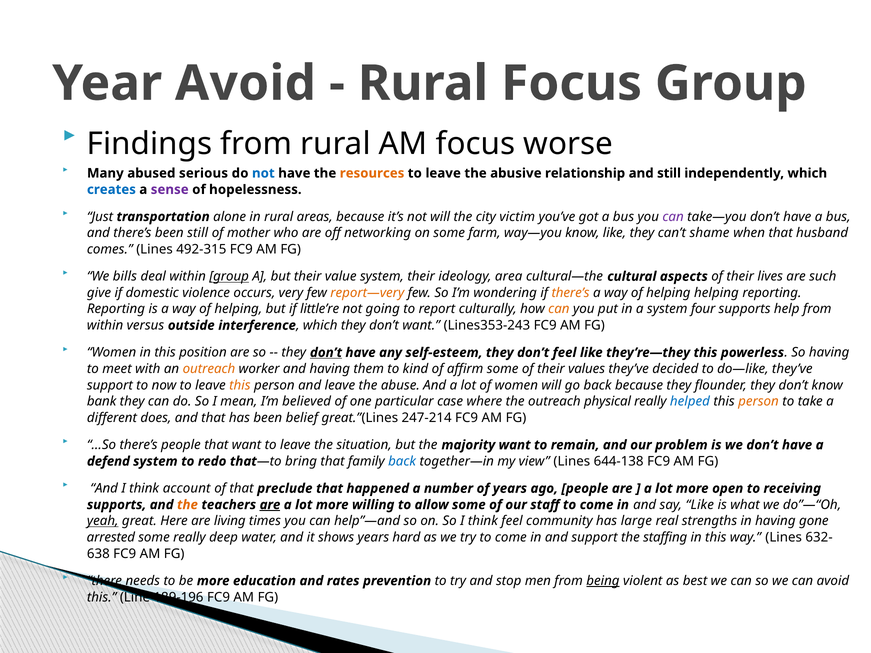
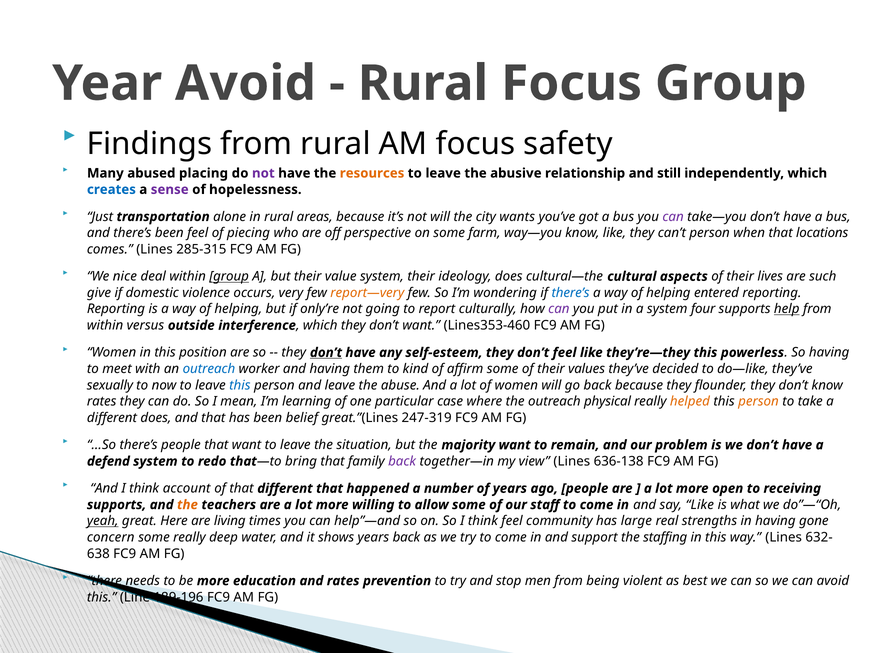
worse: worse -> safety
serious: serious -> placing
not at (263, 173) colour: blue -> purple
victim: victim -> wants
been still: still -> feel
mother: mother -> piecing
networking: networking -> perspective
can’t shame: shame -> person
husband: husband -> locations
492-315: 492-315 -> 285-315
bills: bills -> nice
ideology area: area -> does
there’s at (571, 293) colour: orange -> blue
helping helping: helping -> entered
little’re: little’re -> only’re
can at (559, 309) colour: orange -> purple
help underline: none -> present
Lines353-243: Lines353-243 -> Lines353-460
outreach at (209, 369) colour: orange -> blue
support at (110, 385): support -> sexually
this at (240, 385) colour: orange -> blue
bank at (102, 402): bank -> rates
believed: believed -> learning
helped colour: blue -> orange
247-214: 247-214 -> 247-319
back at (402, 461) colour: blue -> purple
644-138: 644-138 -> 636-138
that preclude: preclude -> different
are at (270, 505) underline: present -> none
arrested: arrested -> concern
years hard: hard -> back
being underline: present -> none
